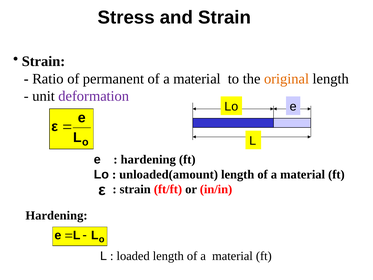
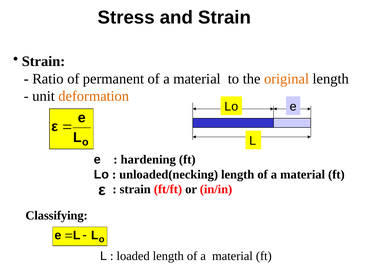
deformation colour: purple -> orange
unloaded(amount: unloaded(amount -> unloaded(necking
Hardening at (57, 215): Hardening -> Classifying
